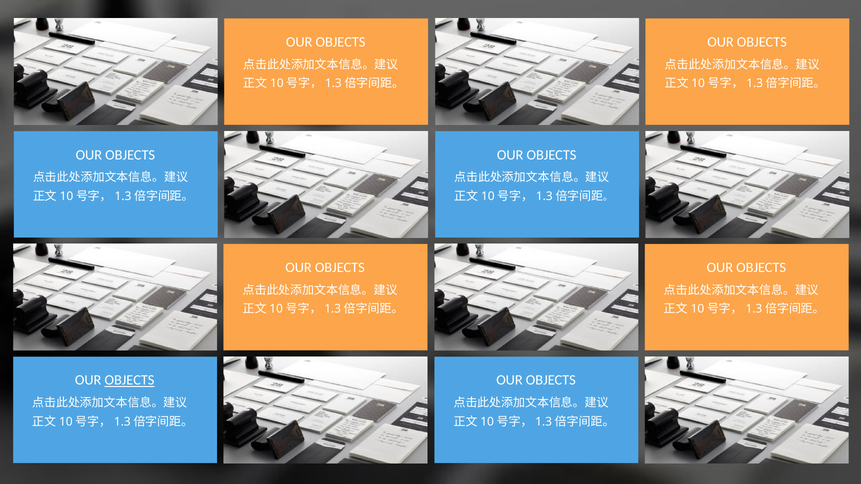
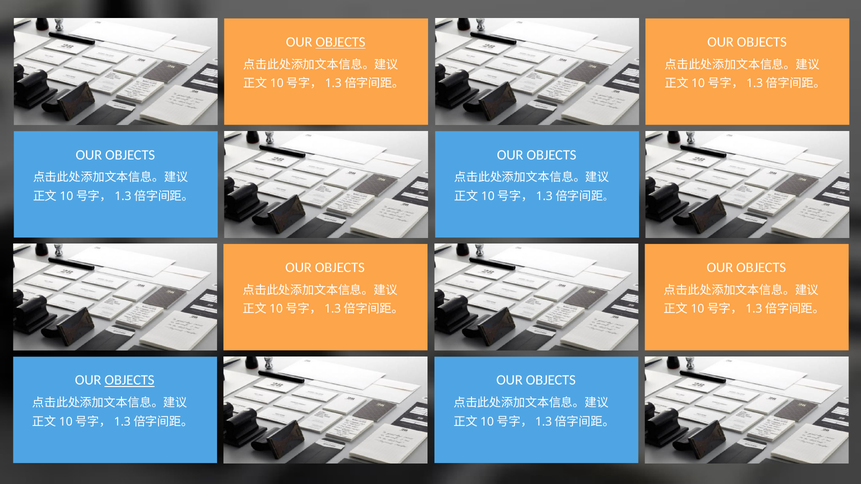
OBJECTS at (340, 42) underline: none -> present
